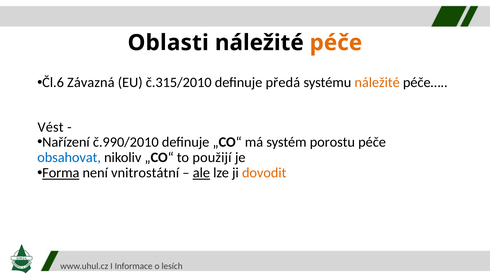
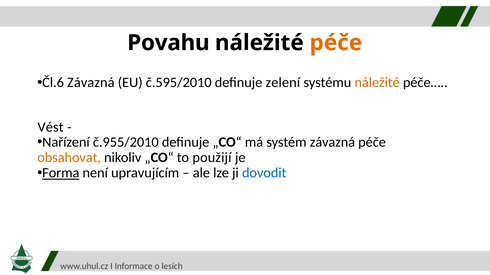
Oblasti: Oblasti -> Povahu
č.315/2010: č.315/2010 -> č.595/2010
předá: předá -> zelení
č.990/2010: č.990/2010 -> č.955/2010
systém porostu: porostu -> závazná
obsahovat colour: blue -> orange
vnitrostátní: vnitrostátní -> upravujícím
ale underline: present -> none
dovodit colour: orange -> blue
